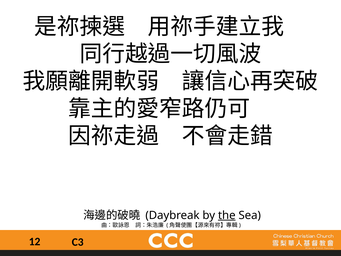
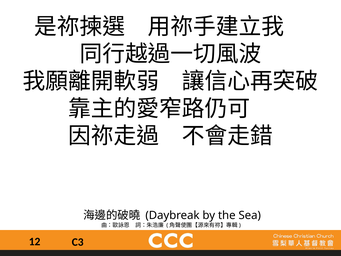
the underline: present -> none
